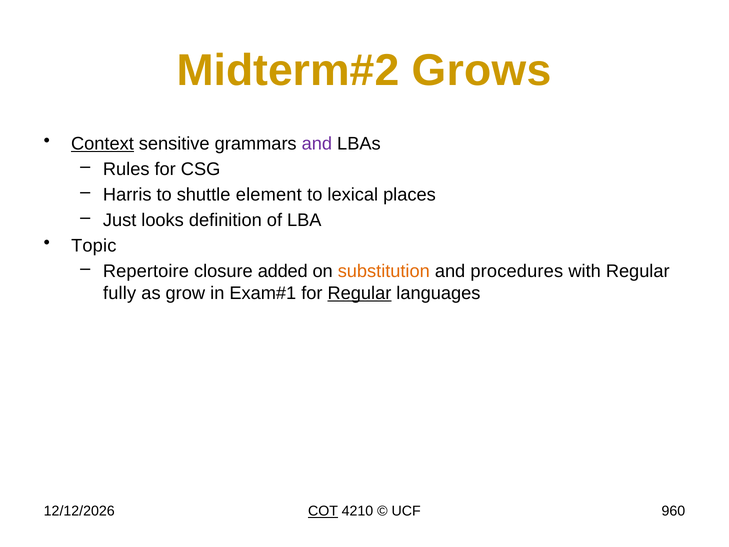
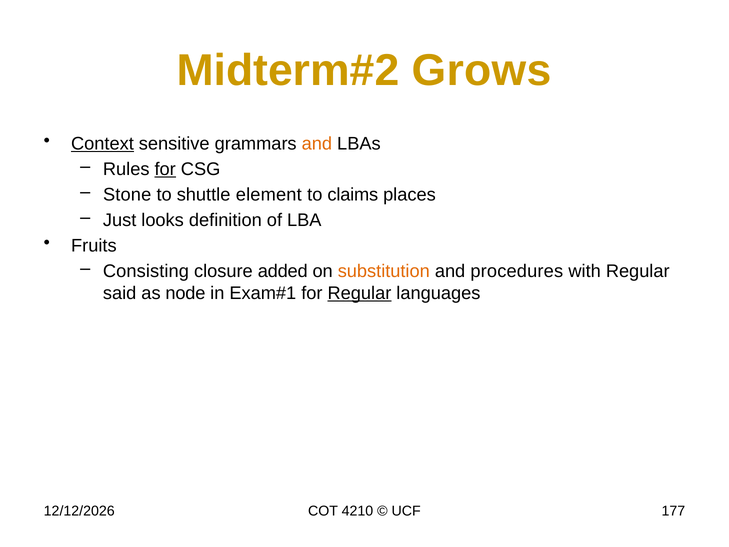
and at (317, 143) colour: purple -> orange
for at (165, 169) underline: none -> present
Harris: Harris -> Stone
lexical: lexical -> claims
Topic: Topic -> Fruits
Repertoire: Repertoire -> Consisting
fully: fully -> said
grow: grow -> node
COT underline: present -> none
960: 960 -> 177
